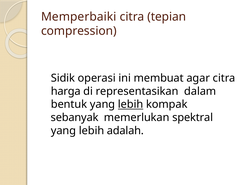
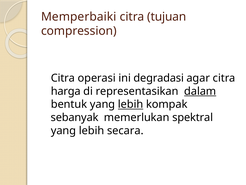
tepian: tepian -> tujuan
Sidik at (63, 78): Sidik -> Citra
membuat: membuat -> degradasi
dalam underline: none -> present
adalah: adalah -> secara
